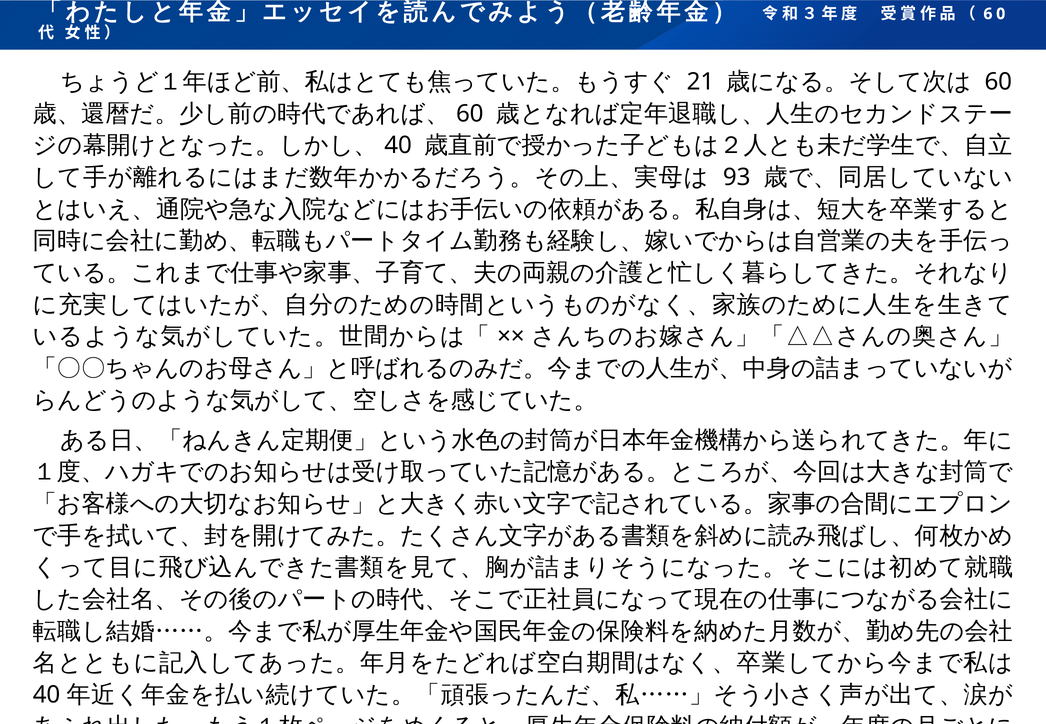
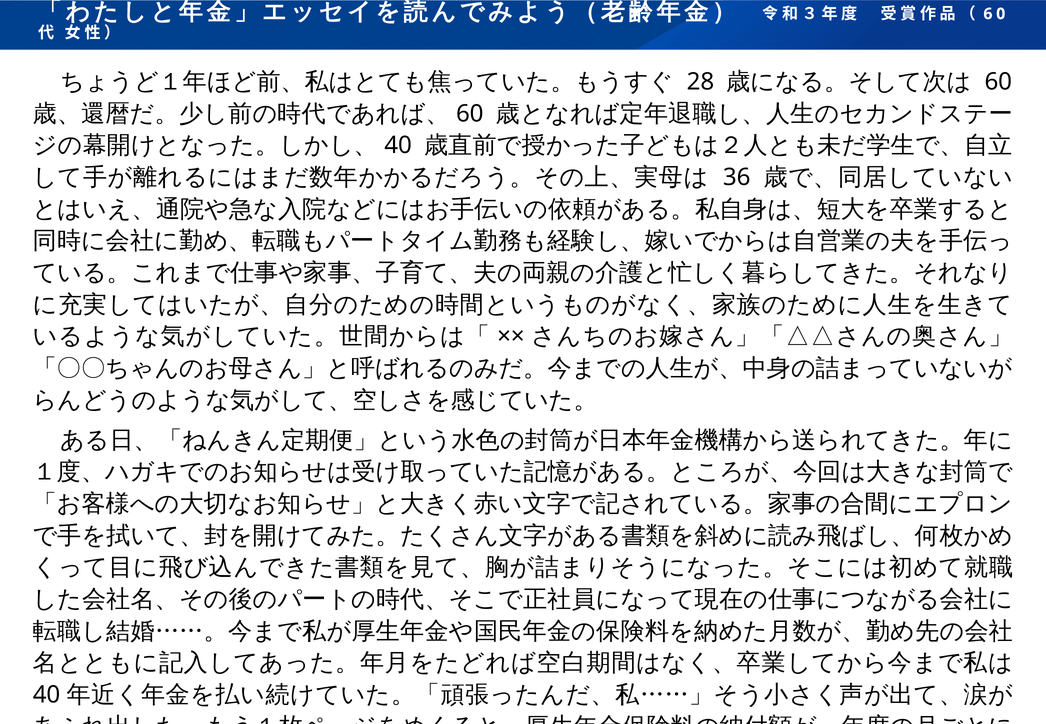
21: 21 -> 28
93: 93 -> 36
